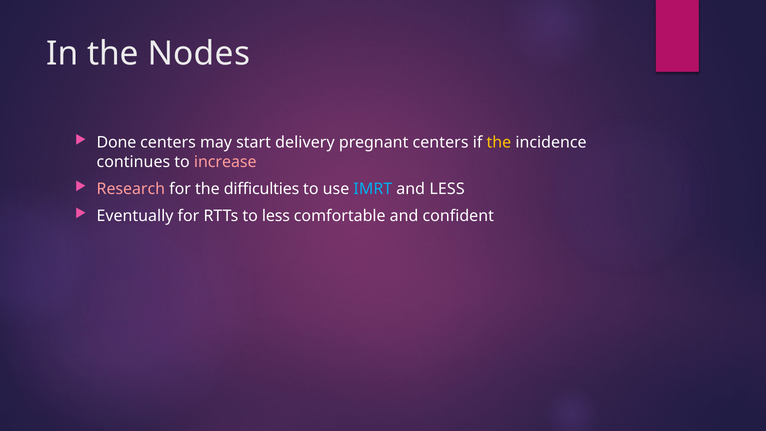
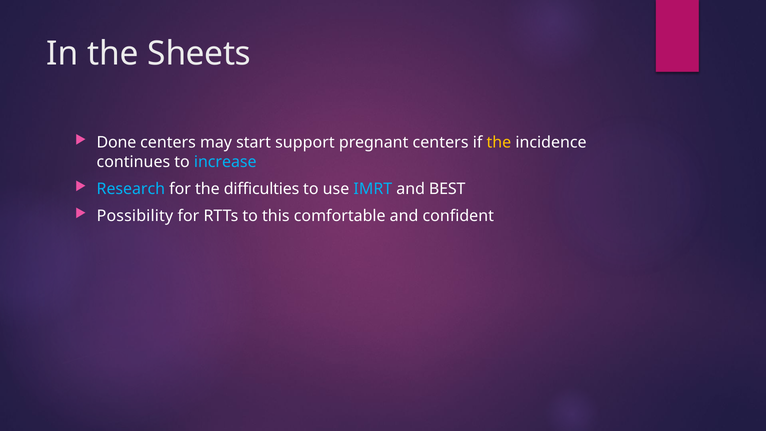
Nodes: Nodes -> Sheets
delivery: delivery -> support
increase colour: pink -> light blue
Research colour: pink -> light blue
and LESS: LESS -> BEST
Eventually: Eventually -> Possibility
to less: less -> this
